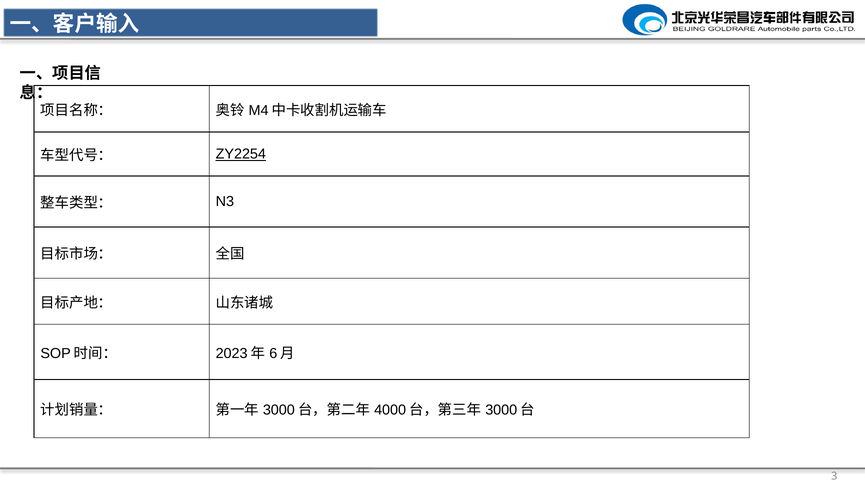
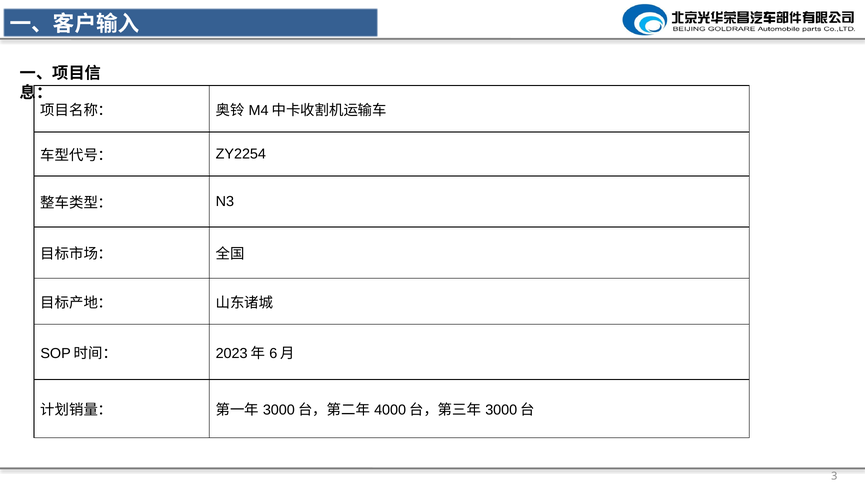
ZY2254 underline: present -> none
